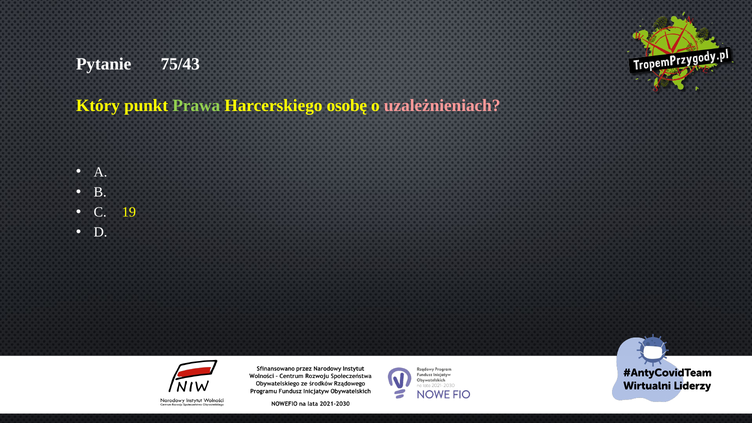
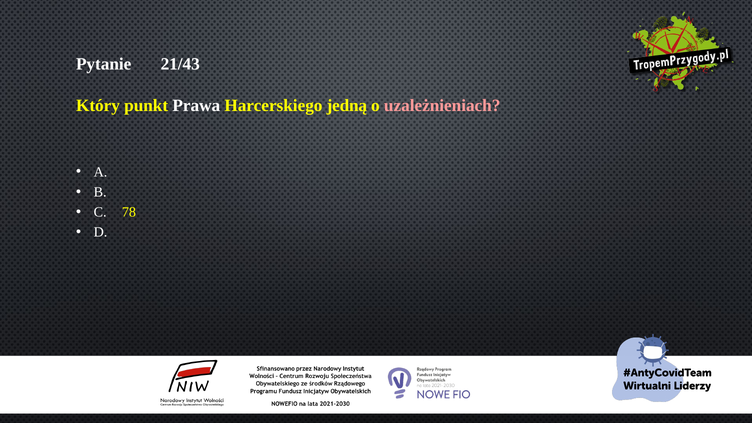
75/43: 75/43 -> 21/43
Prawa colour: light green -> white
osobę: osobę -> jedną
19: 19 -> 78
